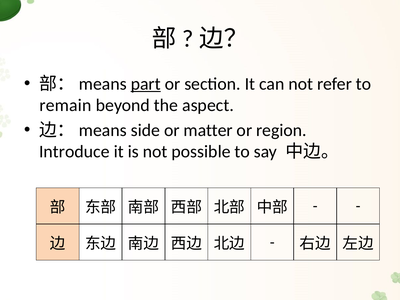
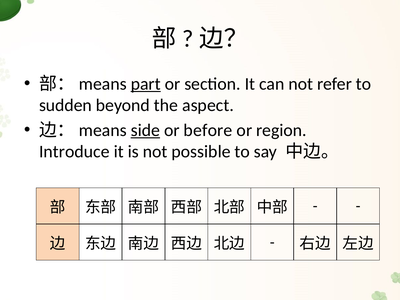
remain: remain -> sudden
side underline: none -> present
matter: matter -> before
